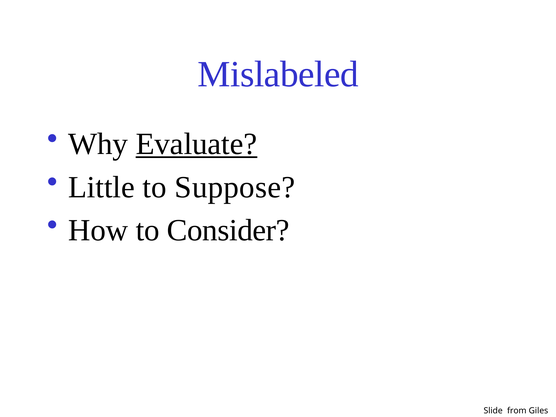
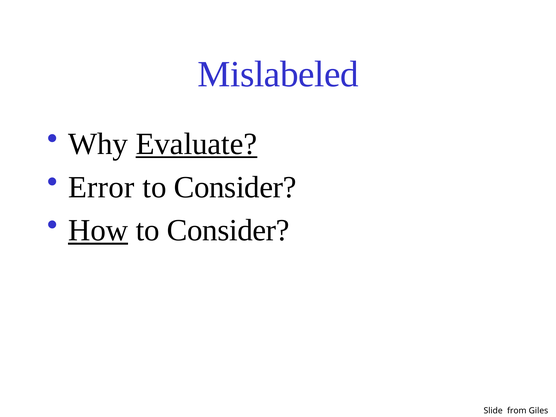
Little: Little -> Error
Suppose at (235, 187): Suppose -> Consider
How underline: none -> present
